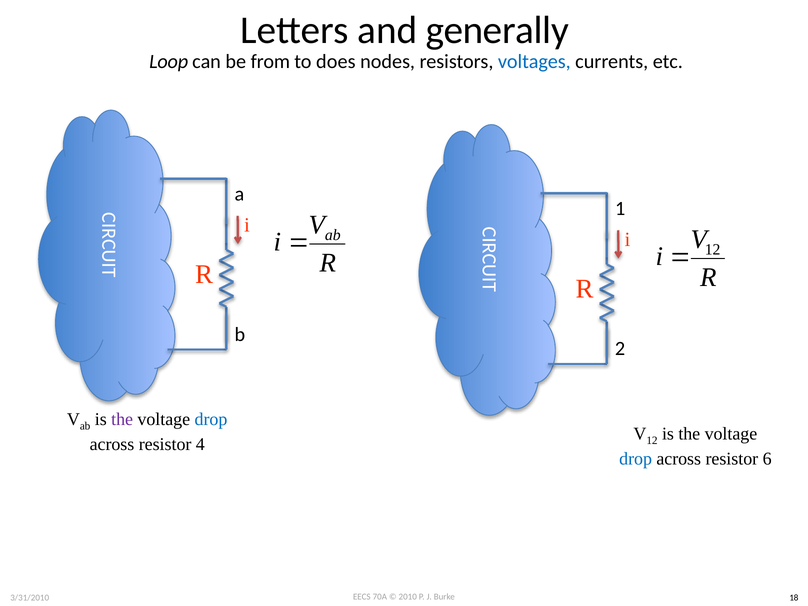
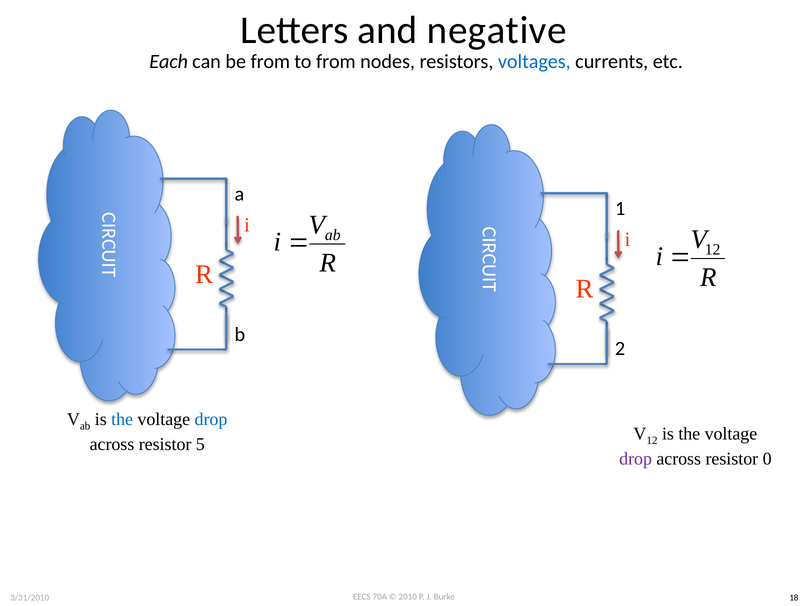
generally: generally -> negative
Loop: Loop -> Each
to does: does -> from
the at (122, 419) colour: purple -> blue
4: 4 -> 5
drop at (636, 459) colour: blue -> purple
6: 6 -> 0
